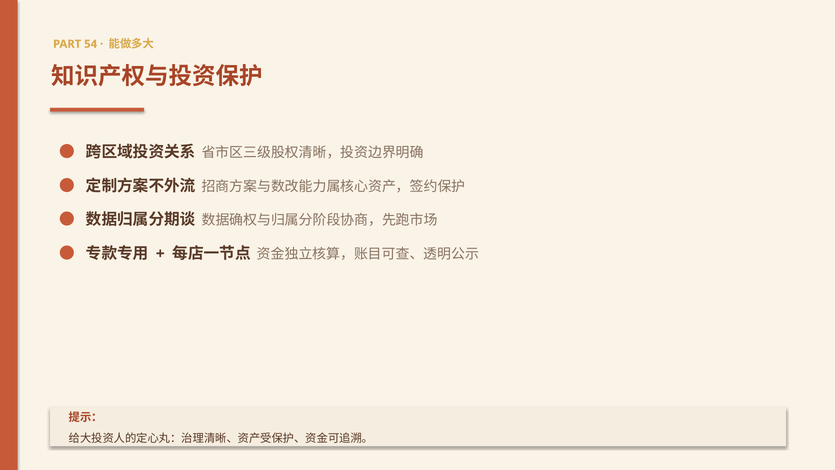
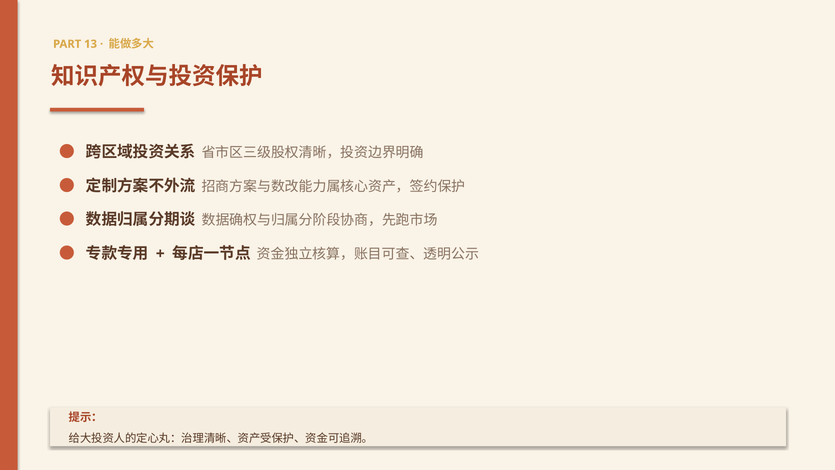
54: 54 -> 13
